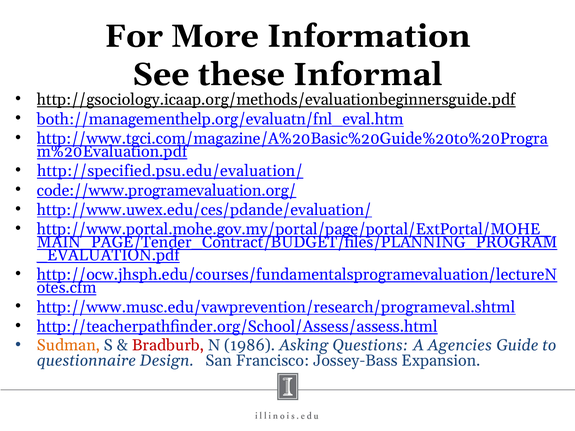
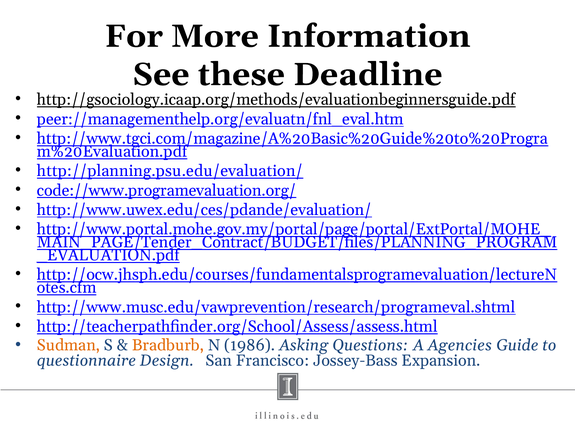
Informal: Informal -> Deadline
both://managementhelp.org/evaluatn/fnl_eval.htm: both://managementhelp.org/evaluatn/fnl_eval.htm -> peer://managementhelp.org/evaluatn/fnl_eval.htm
http://specified.psu.edu/evaluation/: http://specified.psu.edu/evaluation/ -> http://planning.psu.edu/evaluation/
Bradburb colour: red -> orange
